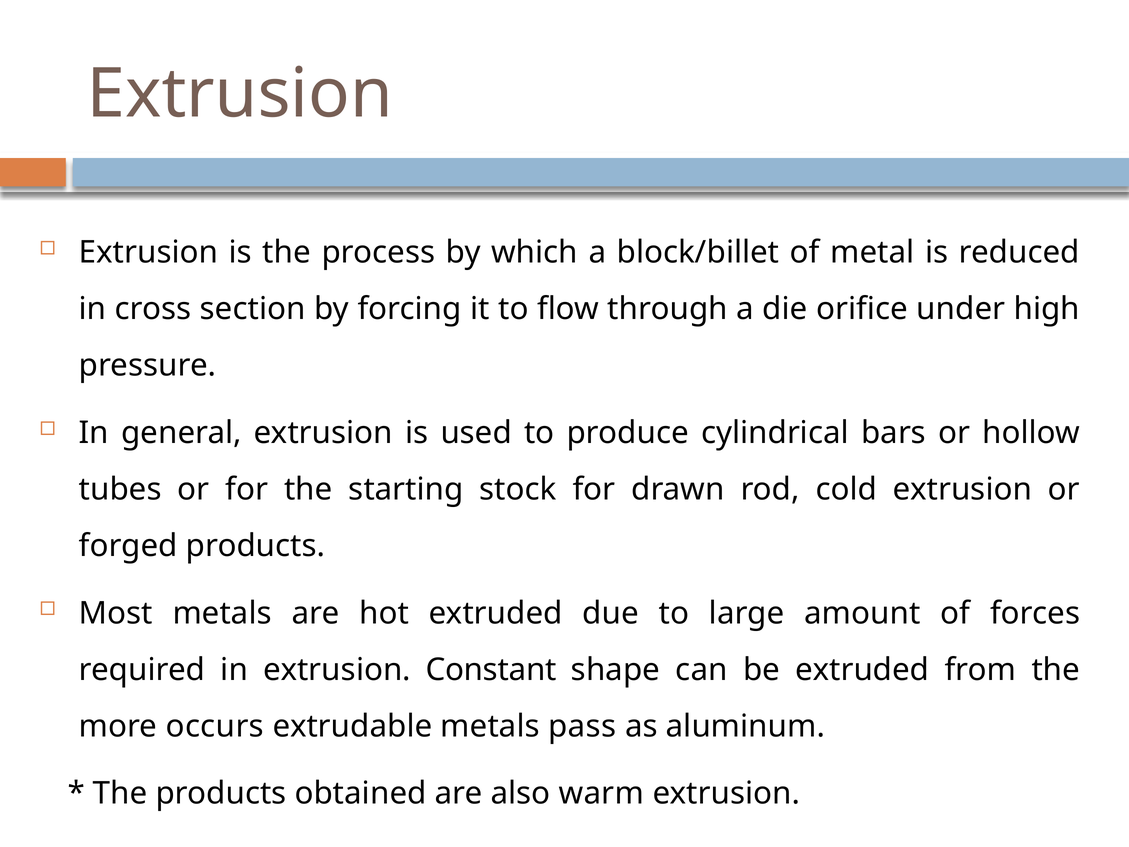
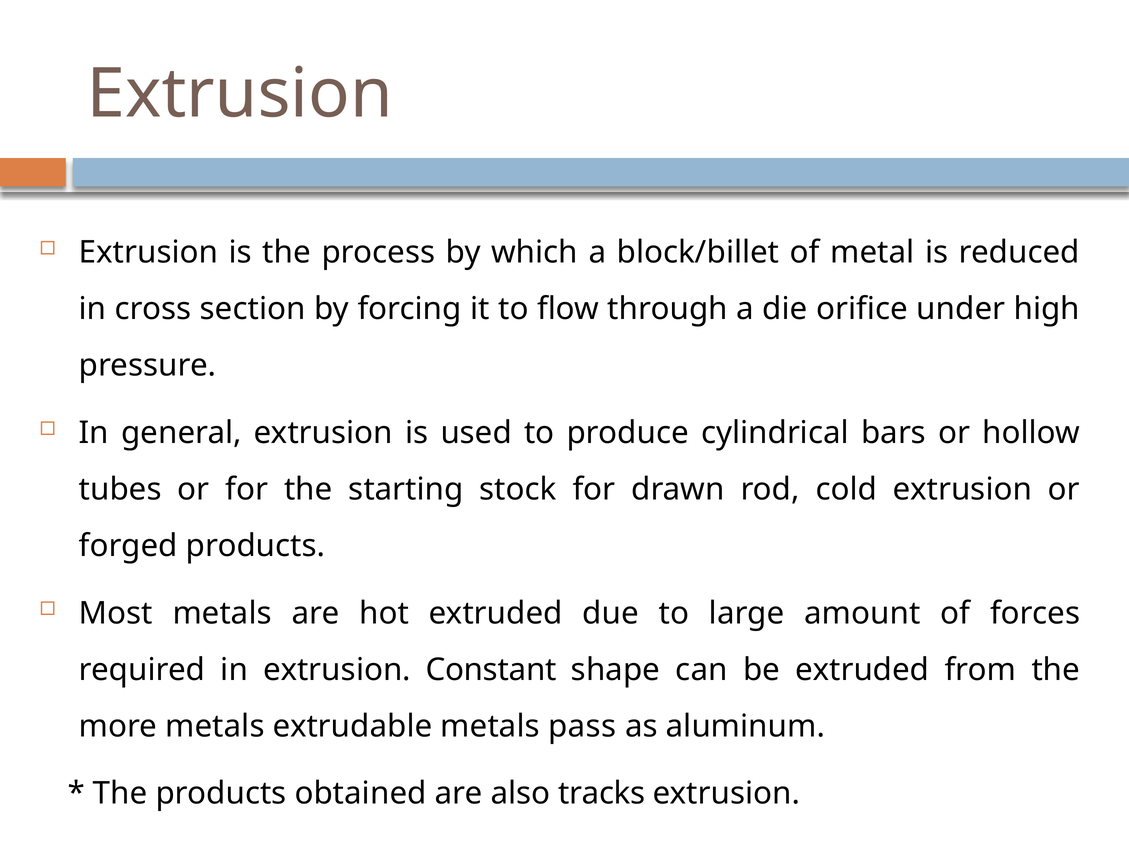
more occurs: occurs -> metals
warm: warm -> tracks
